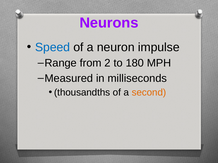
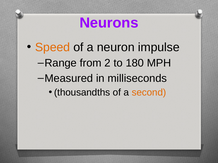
Speed colour: blue -> orange
